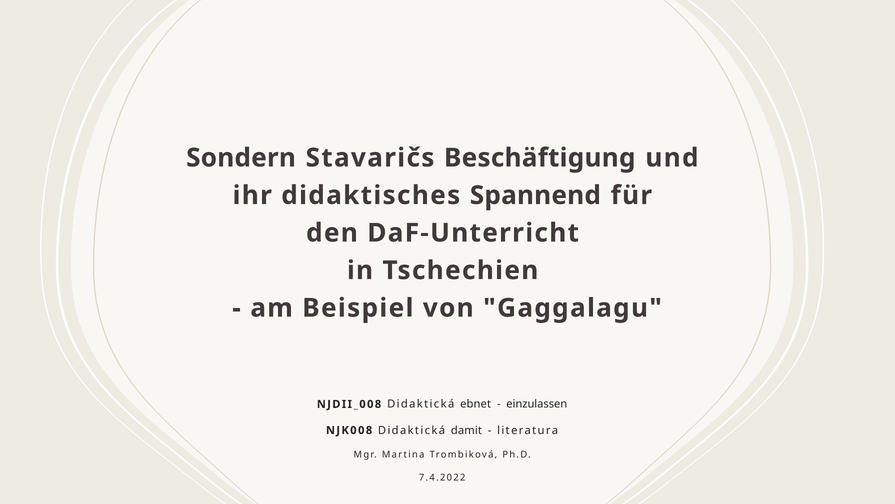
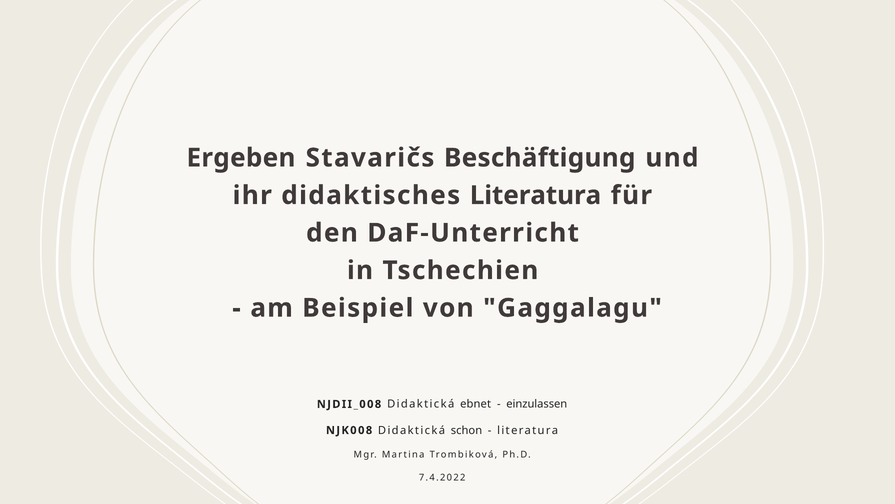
Sondern: Sondern -> Ergeben
didaktisches Spannend: Spannend -> Literatura
damit: damit -> schon
